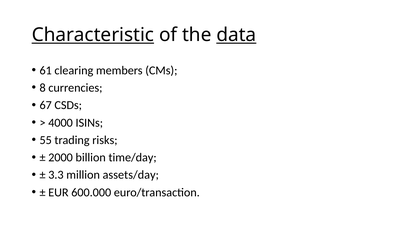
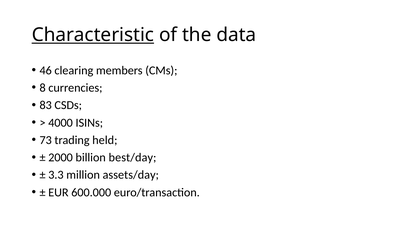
data underline: present -> none
61: 61 -> 46
67: 67 -> 83
55: 55 -> 73
risks: risks -> held
time/day: time/day -> best/day
